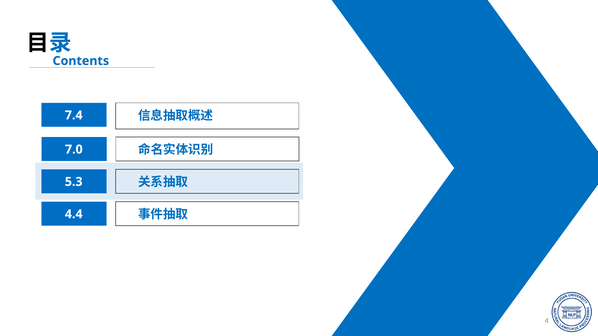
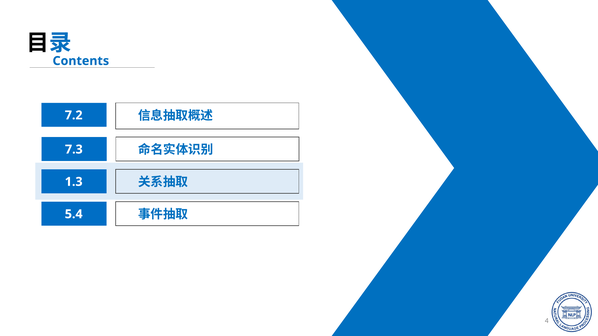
7.4: 7.4 -> 7.2
7.0: 7.0 -> 7.3
5.3: 5.3 -> 1.3
4.4: 4.4 -> 5.4
